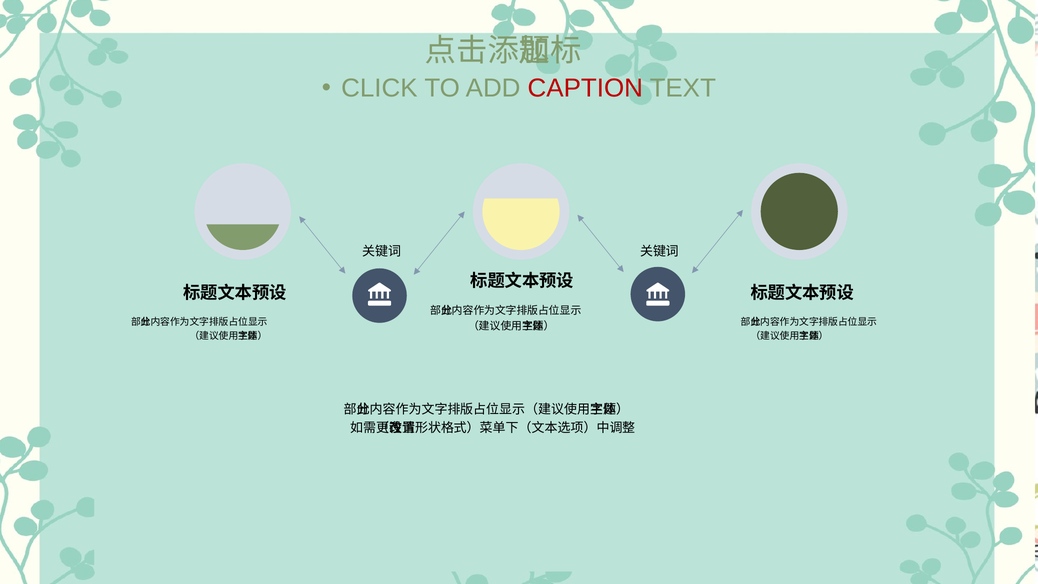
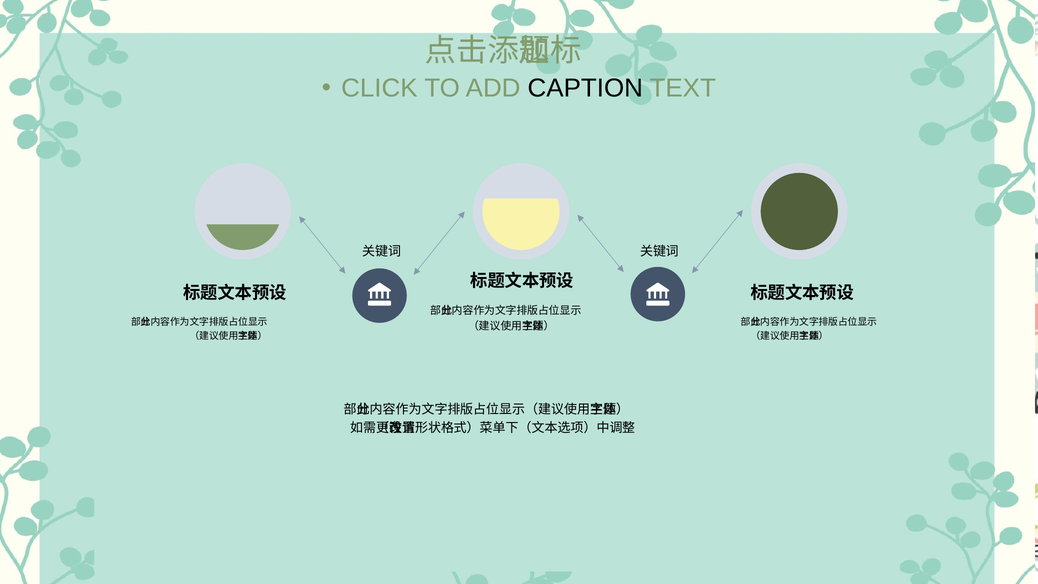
CAPTION colour: red -> black
